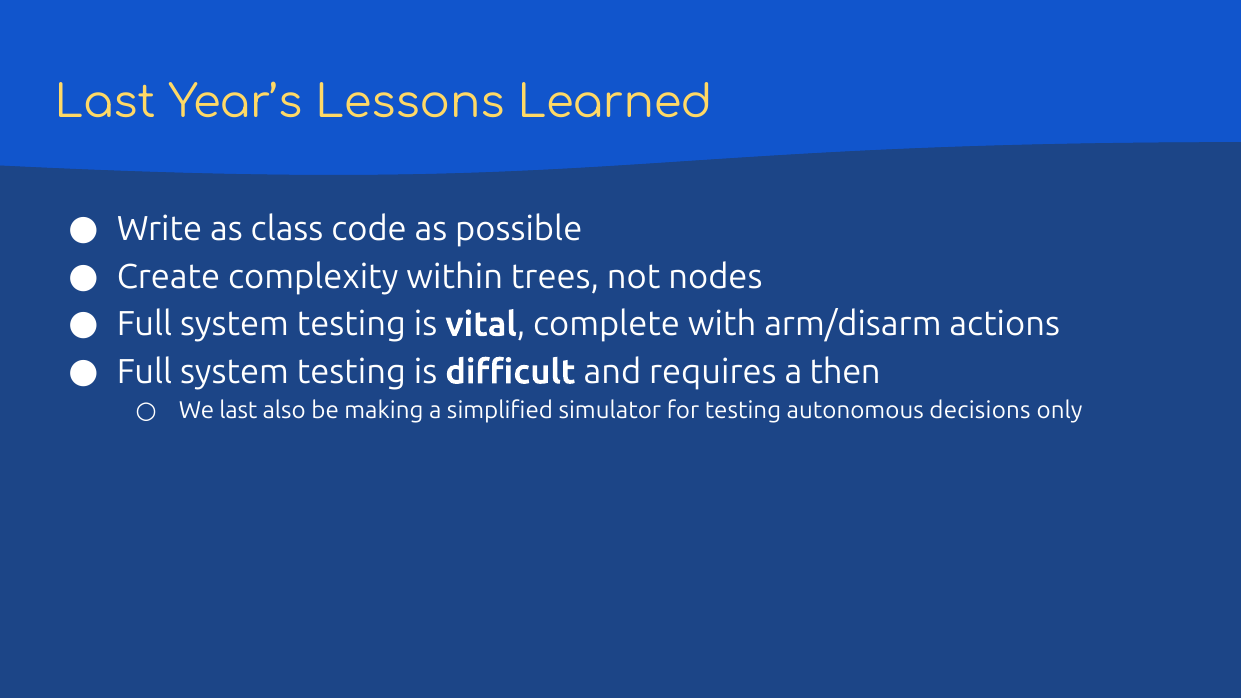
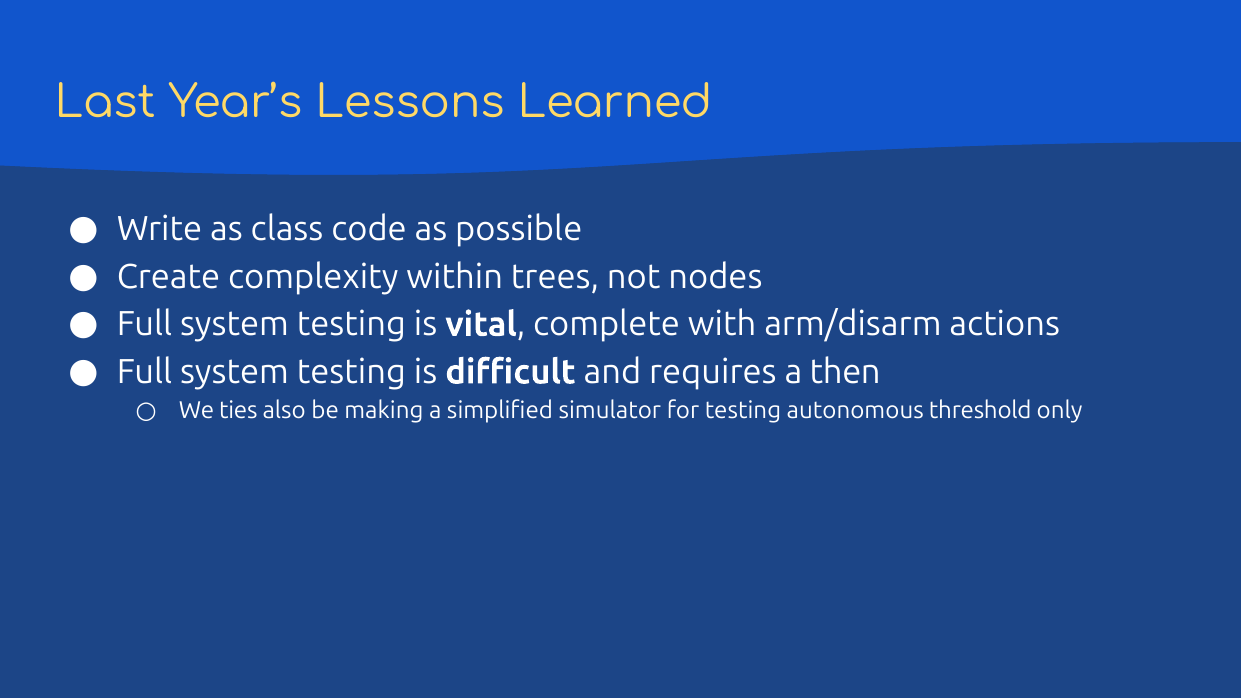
We last: last -> ties
decisions: decisions -> threshold
